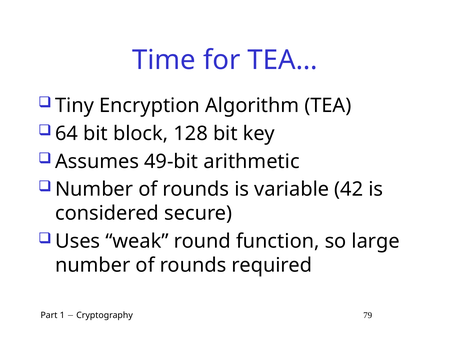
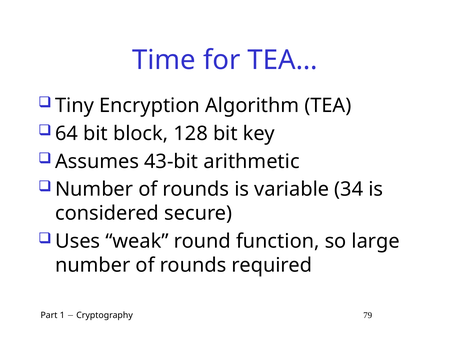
49-bit: 49-bit -> 43-bit
42: 42 -> 34
